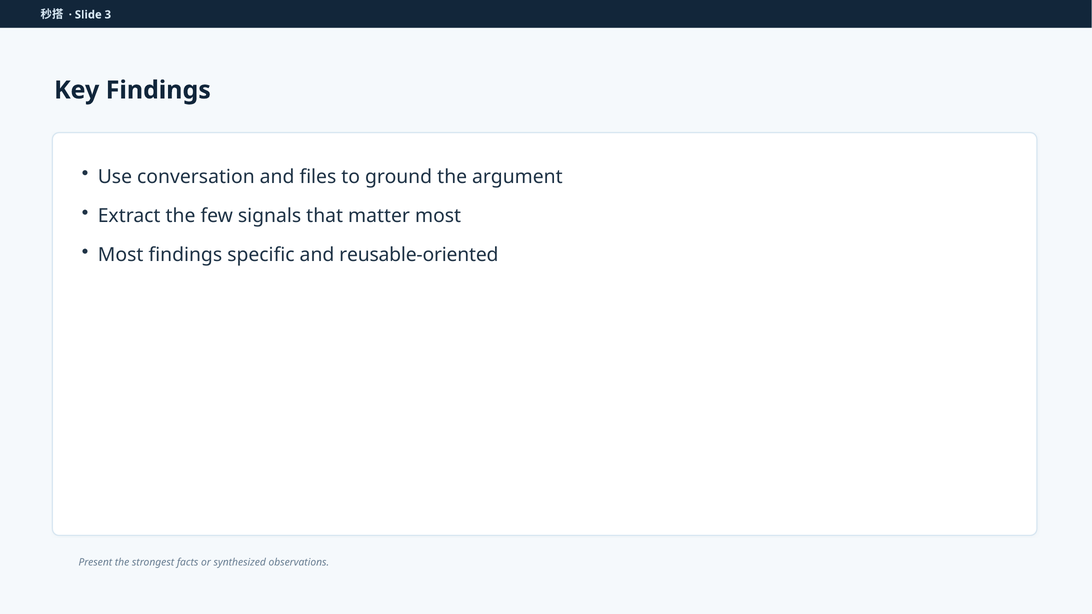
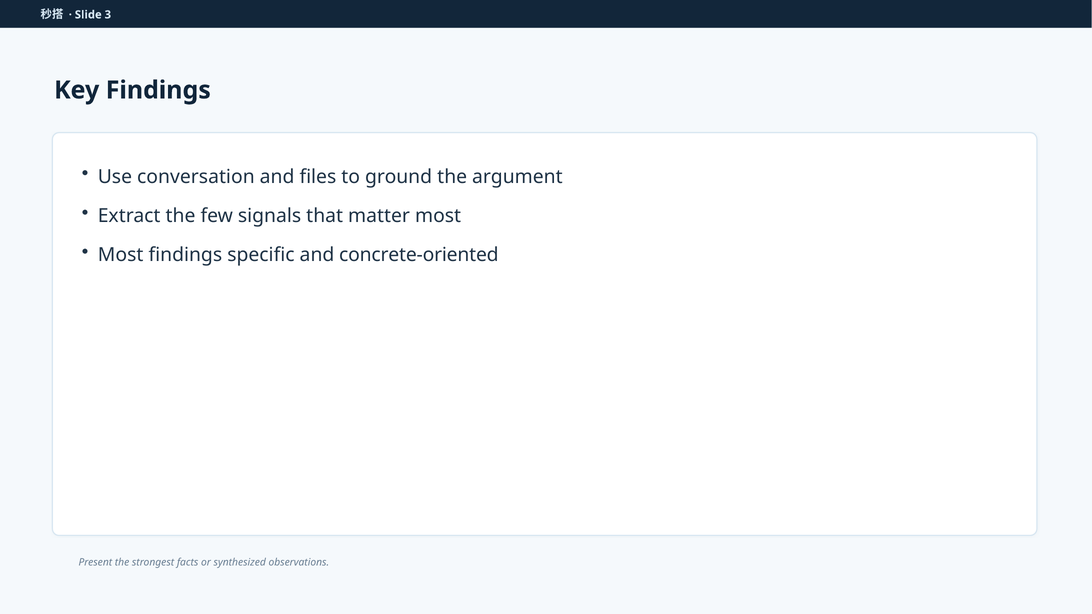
reusable-oriented: reusable-oriented -> concrete-oriented
